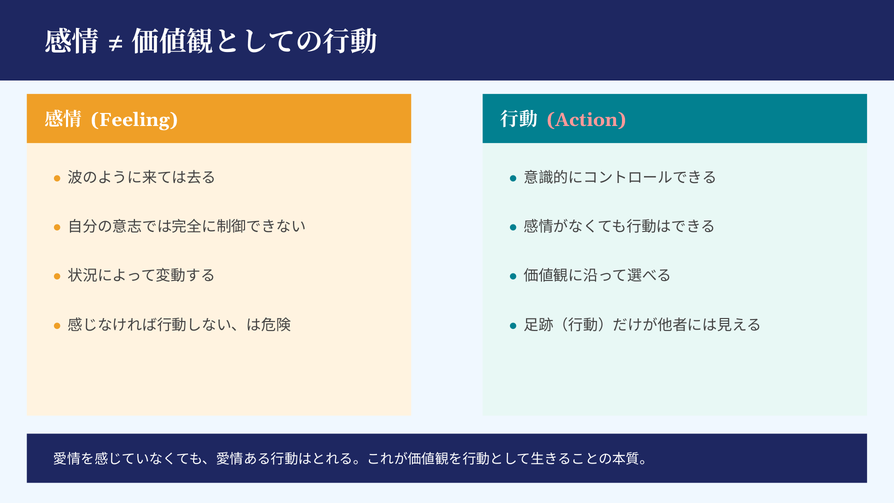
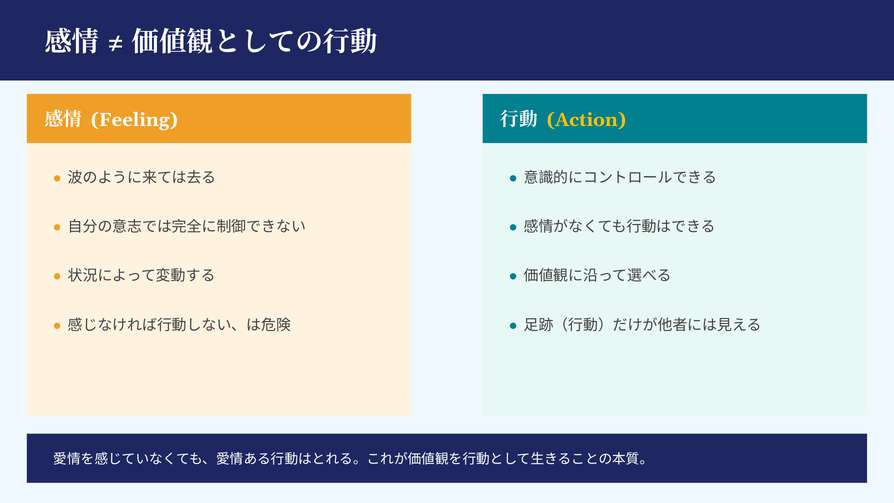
Action colour: pink -> yellow
